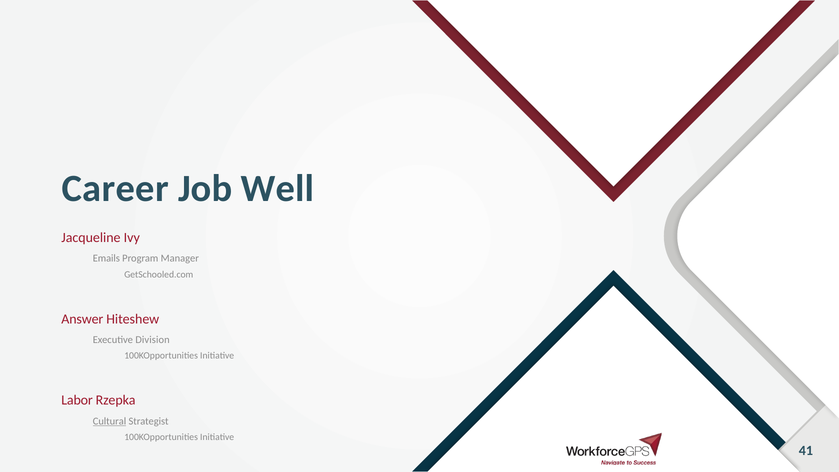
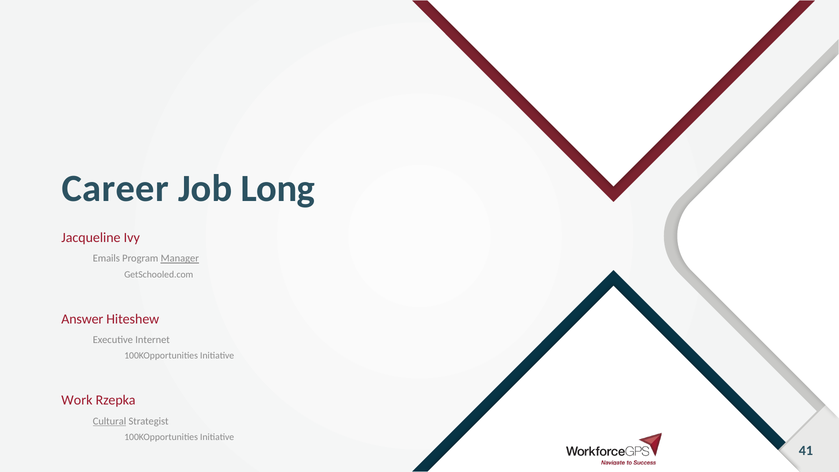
Well: Well -> Long
Manager underline: none -> present
Division: Division -> Internet
Labor: Labor -> Work
